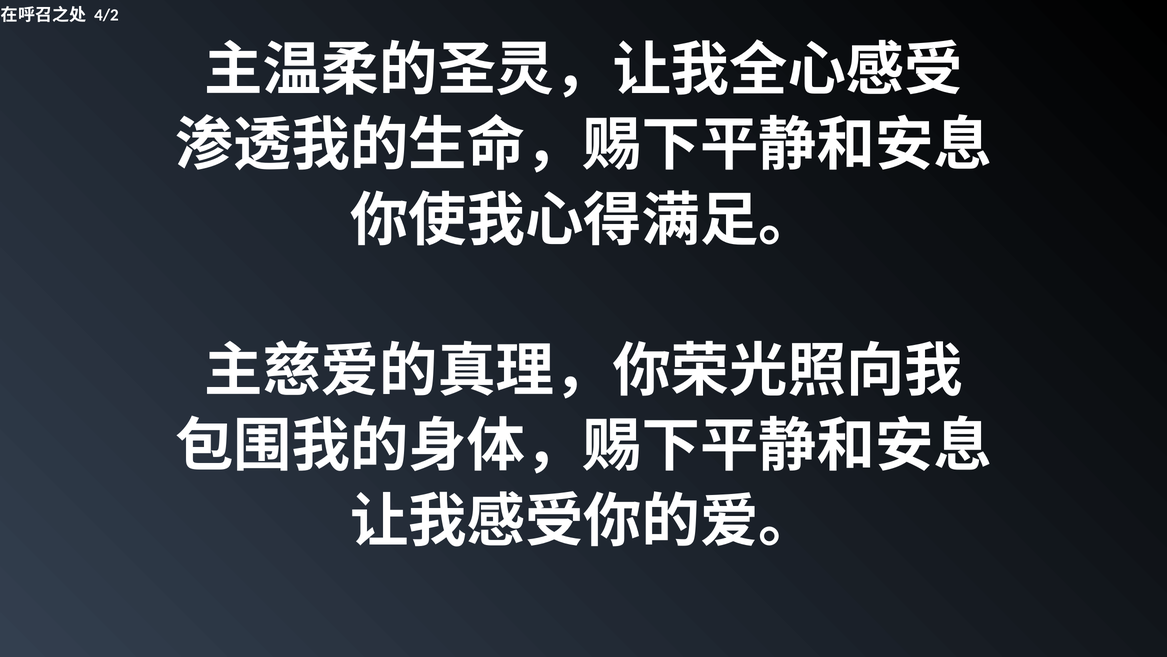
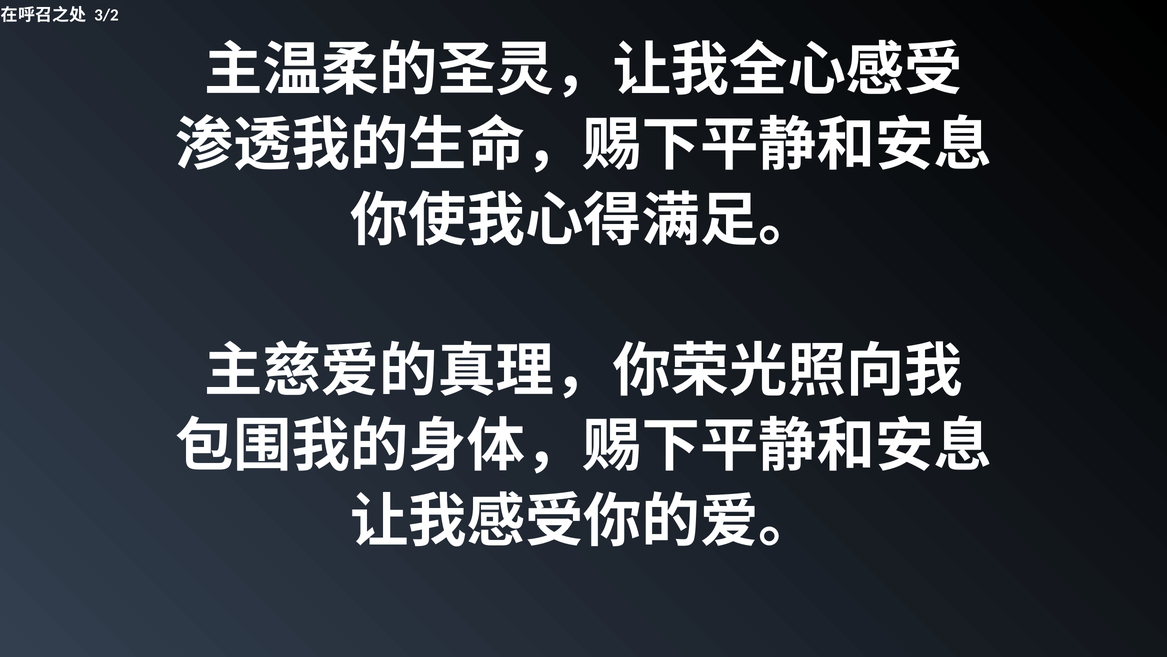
4/2: 4/2 -> 3/2
